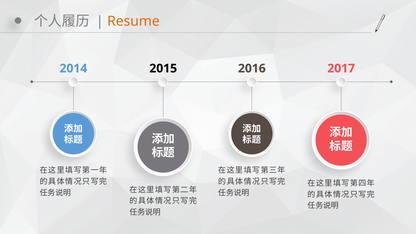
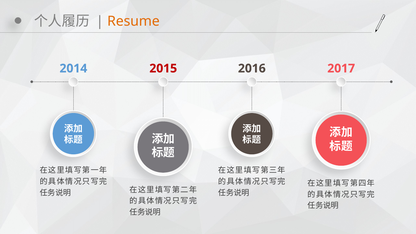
2015 colour: black -> red
